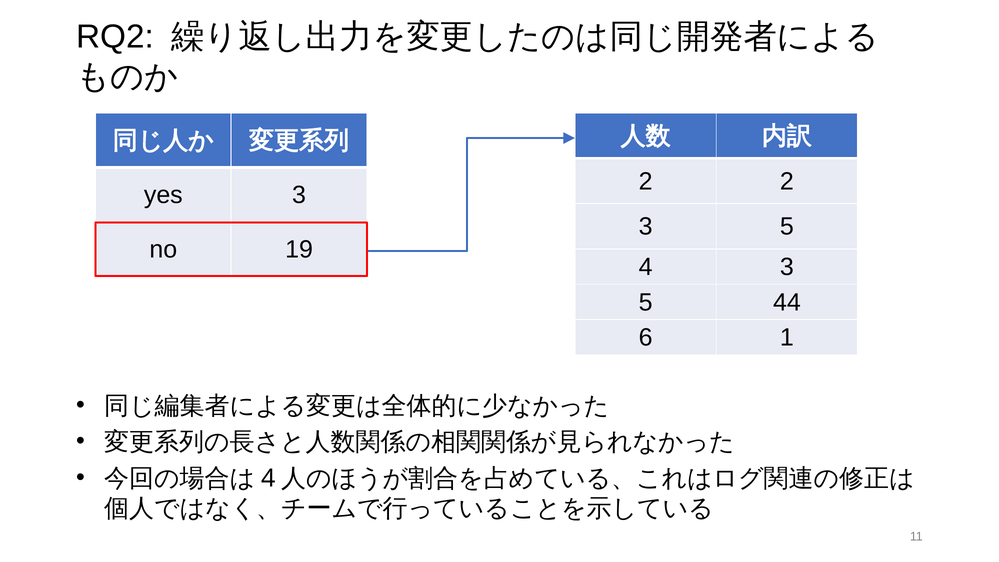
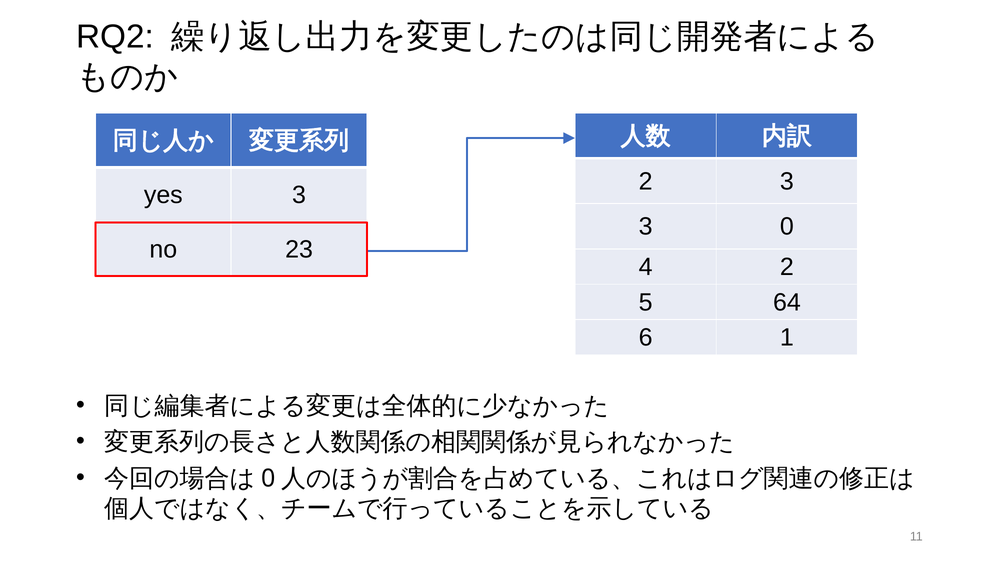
2 2: 2 -> 3
5 at (787, 227): 5 -> 0
19: 19 -> 23
4 3: 3 -> 2
44: 44 -> 64
4 at (268, 478): 4 -> 0
